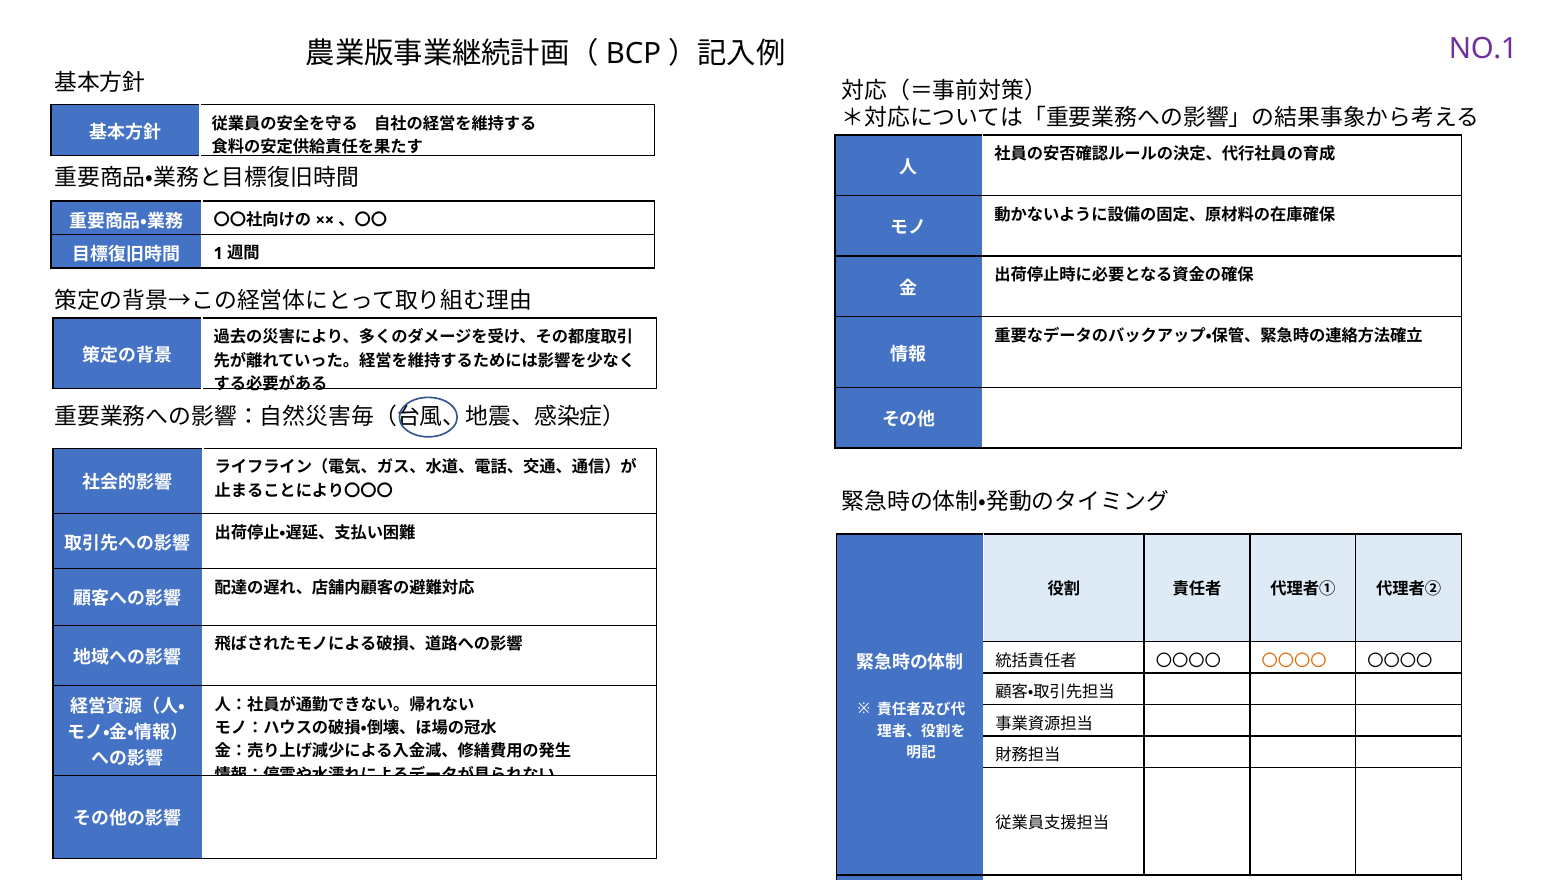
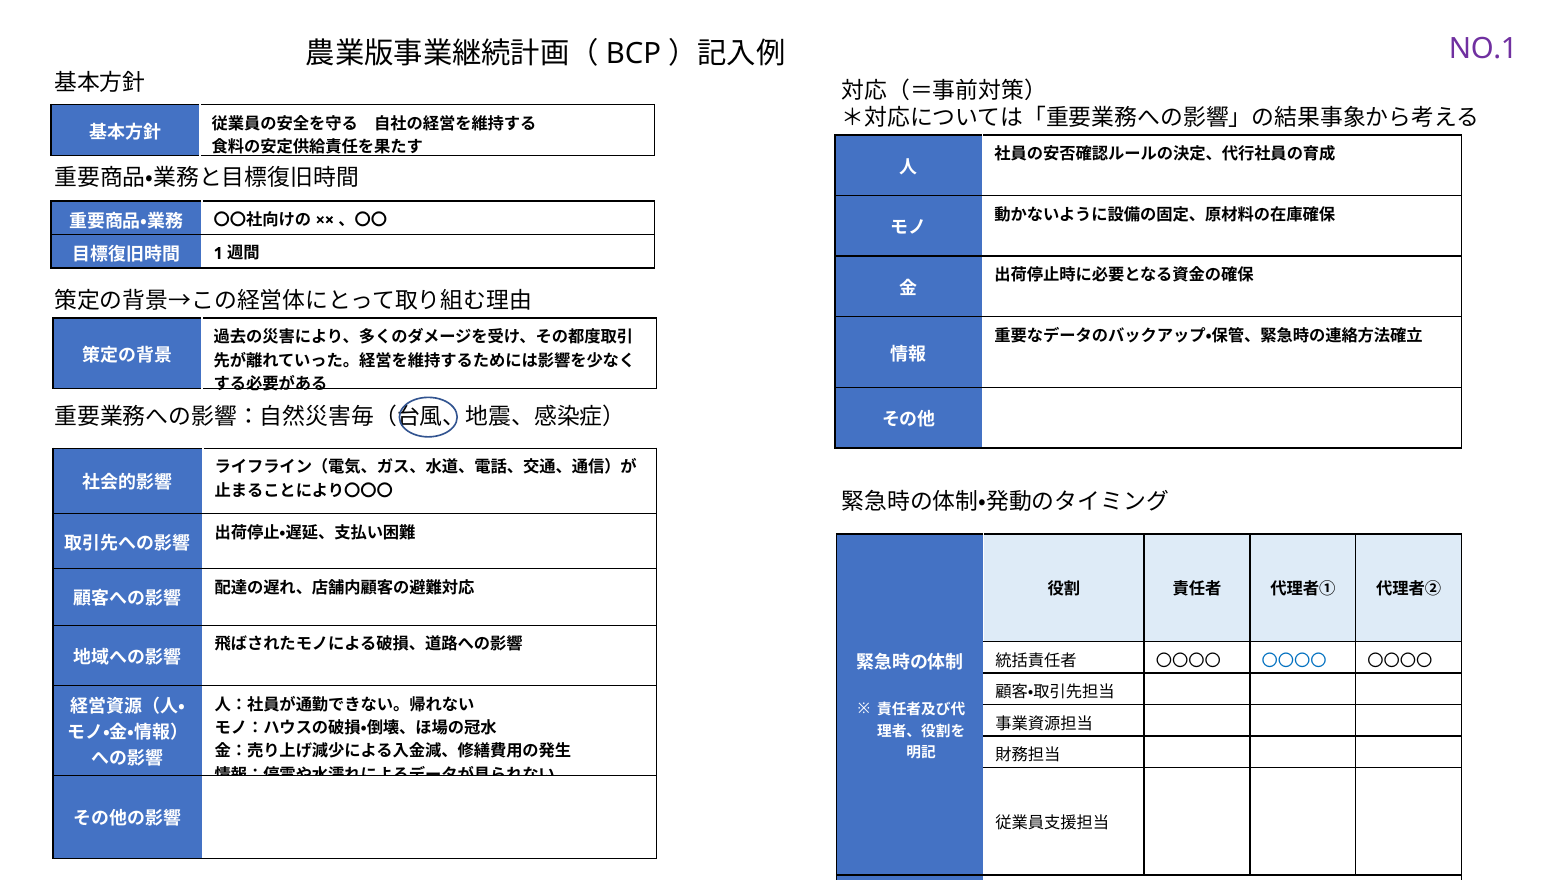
〇〇〇〇 at (1294, 661) colour: orange -> blue
